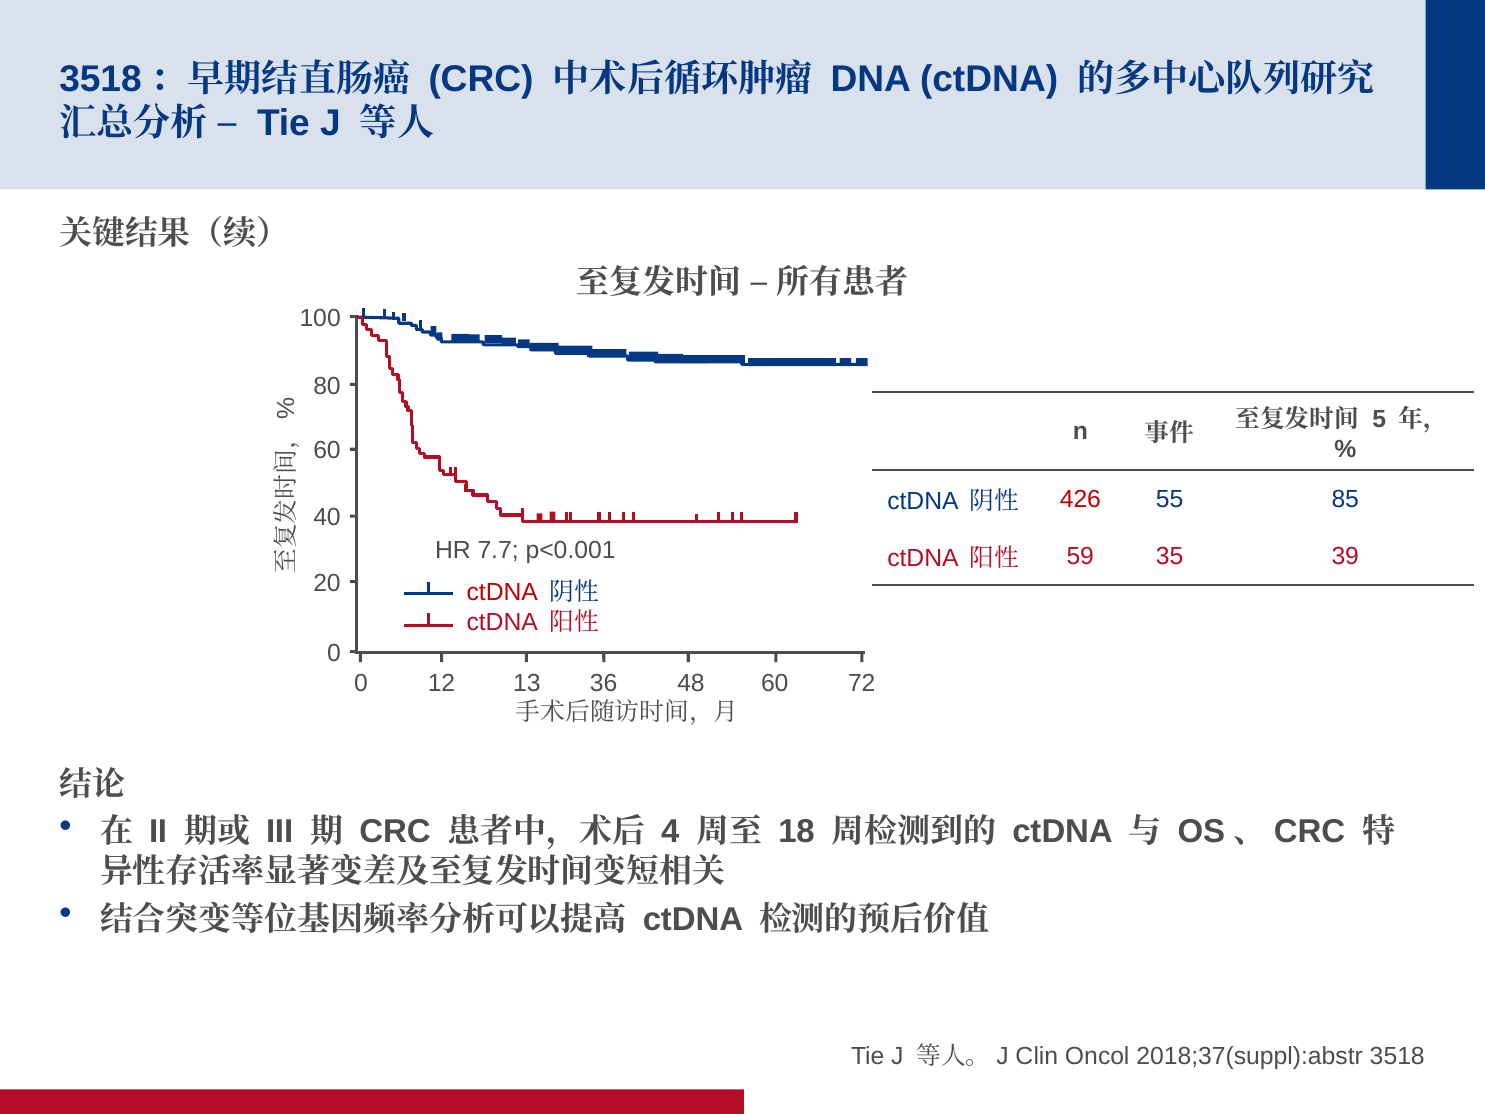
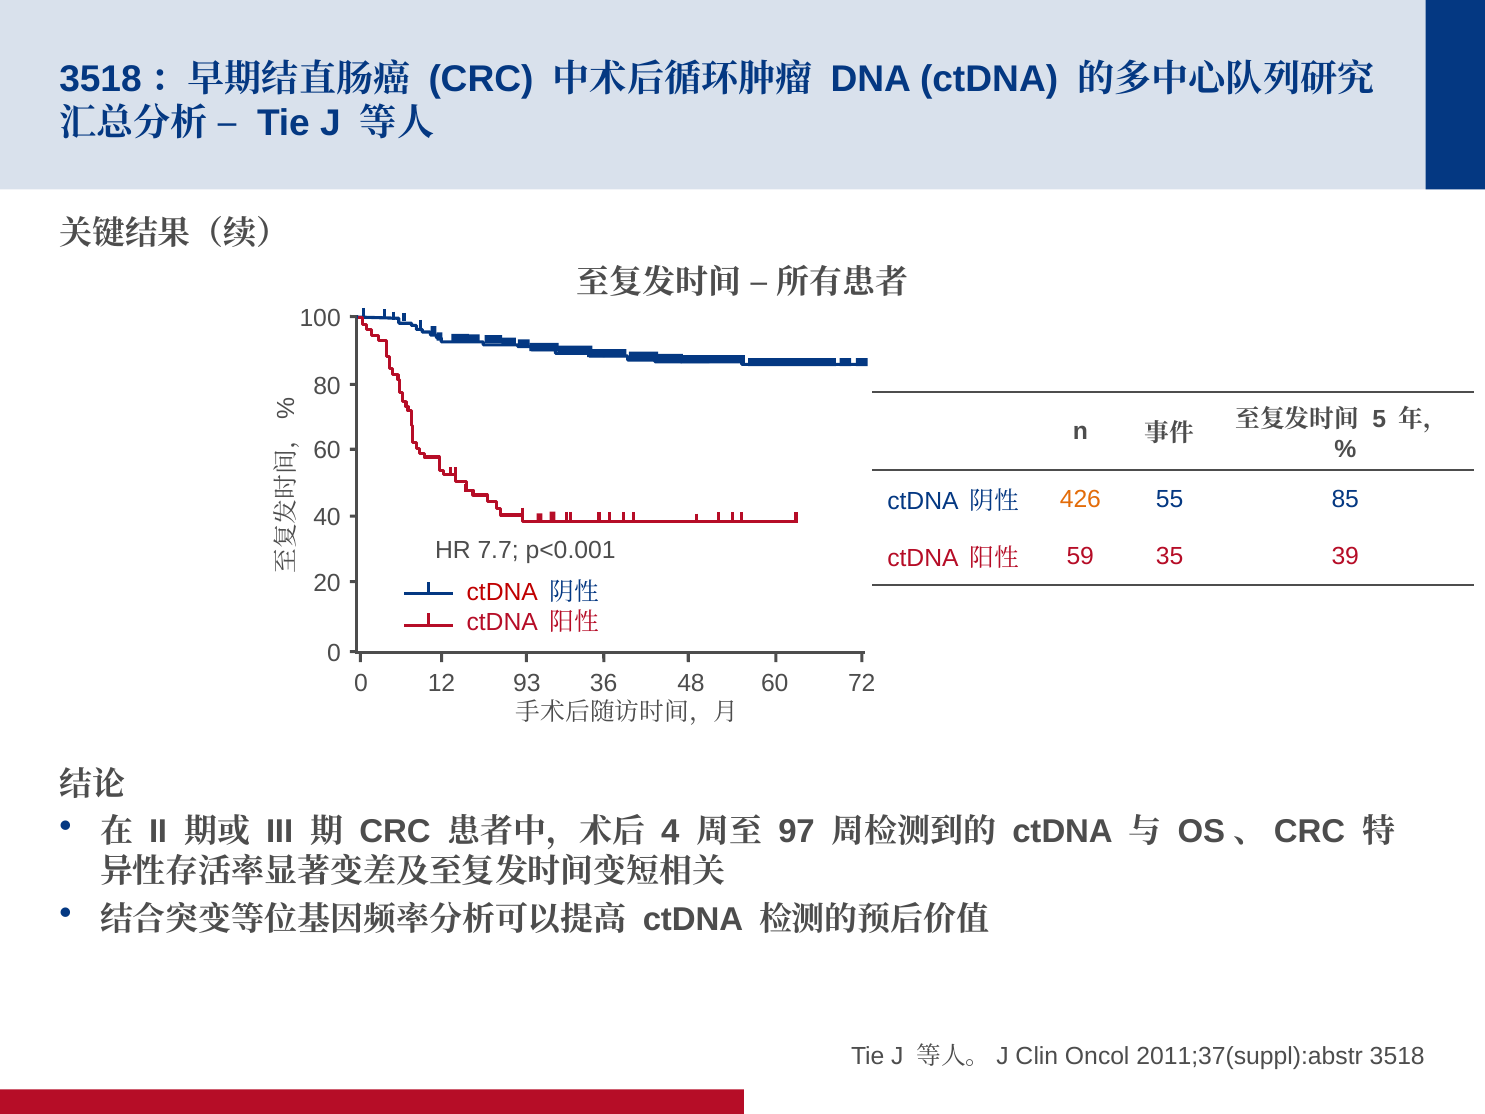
426 colour: red -> orange
13: 13 -> 93
18: 18 -> 97
2018;37(suppl):abstr: 2018;37(suppl):abstr -> 2011;37(suppl):abstr
